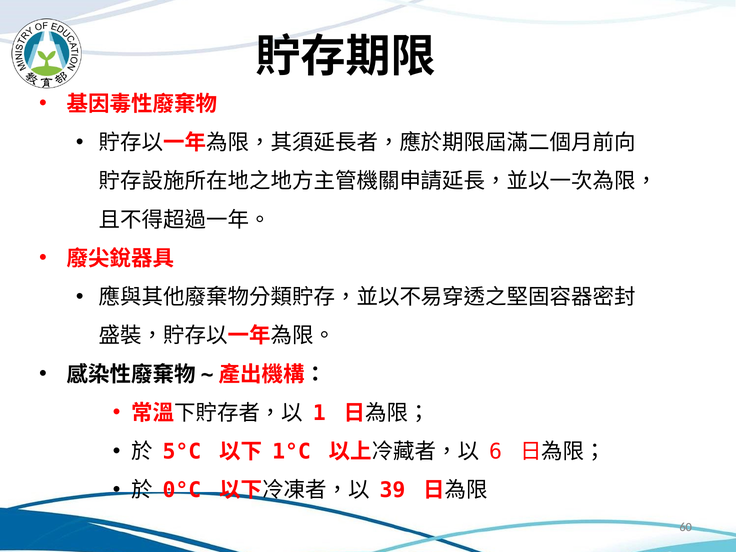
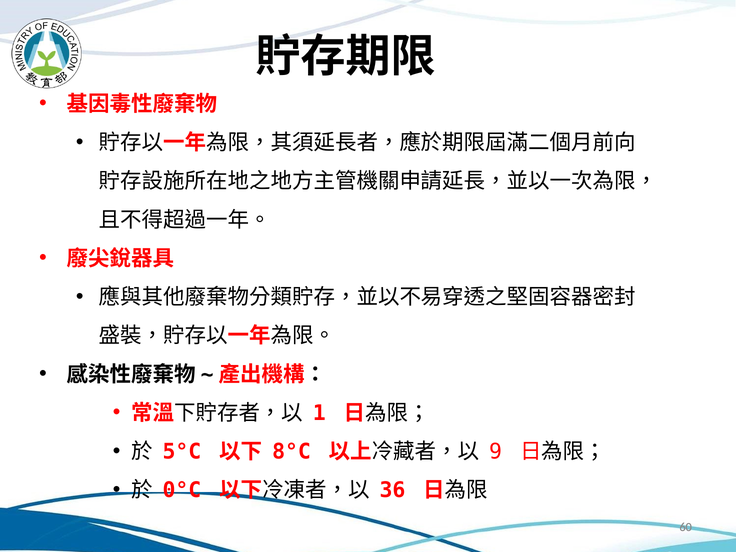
1°C: 1°C -> 8°C
6: 6 -> 9
39: 39 -> 36
